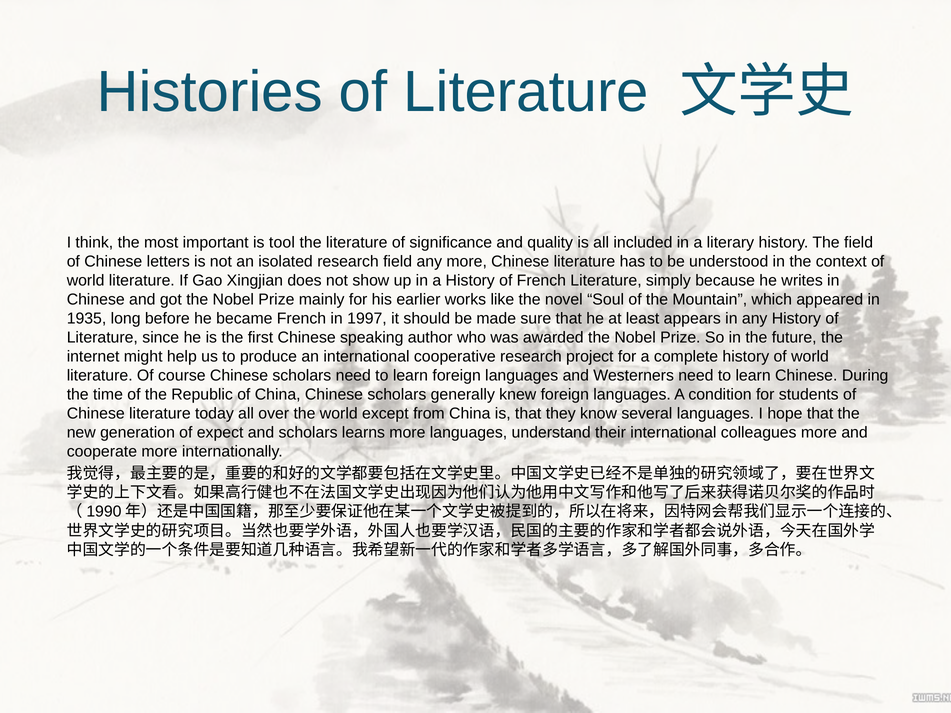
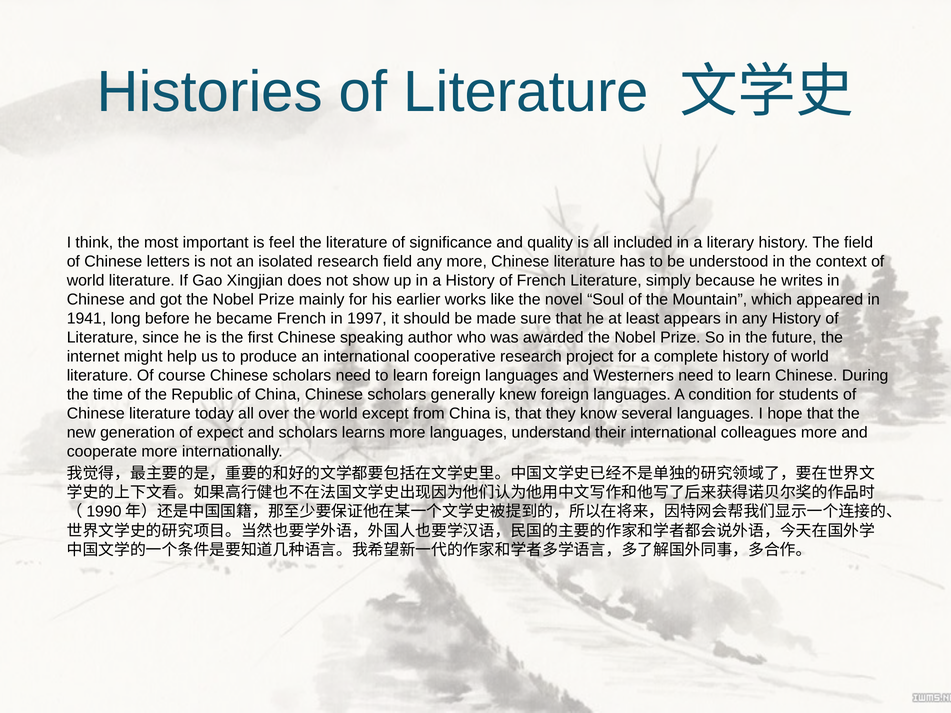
tool: tool -> feel
1935: 1935 -> 1941
